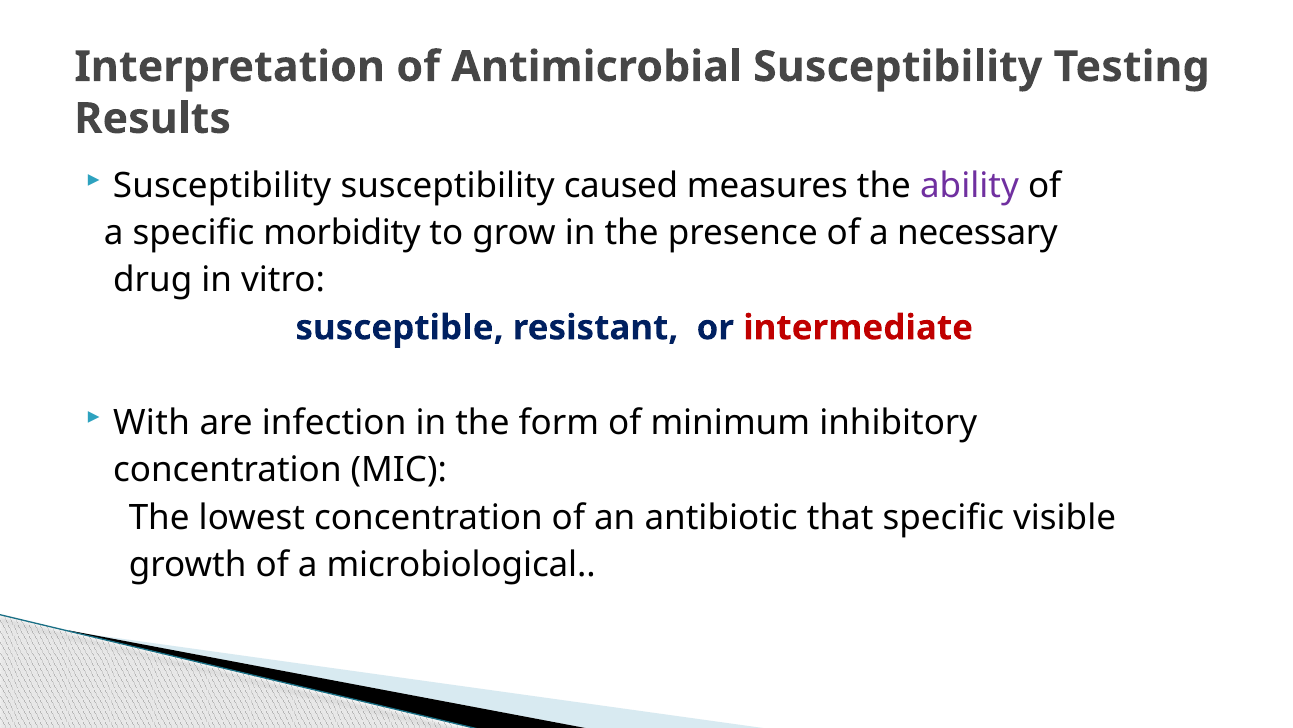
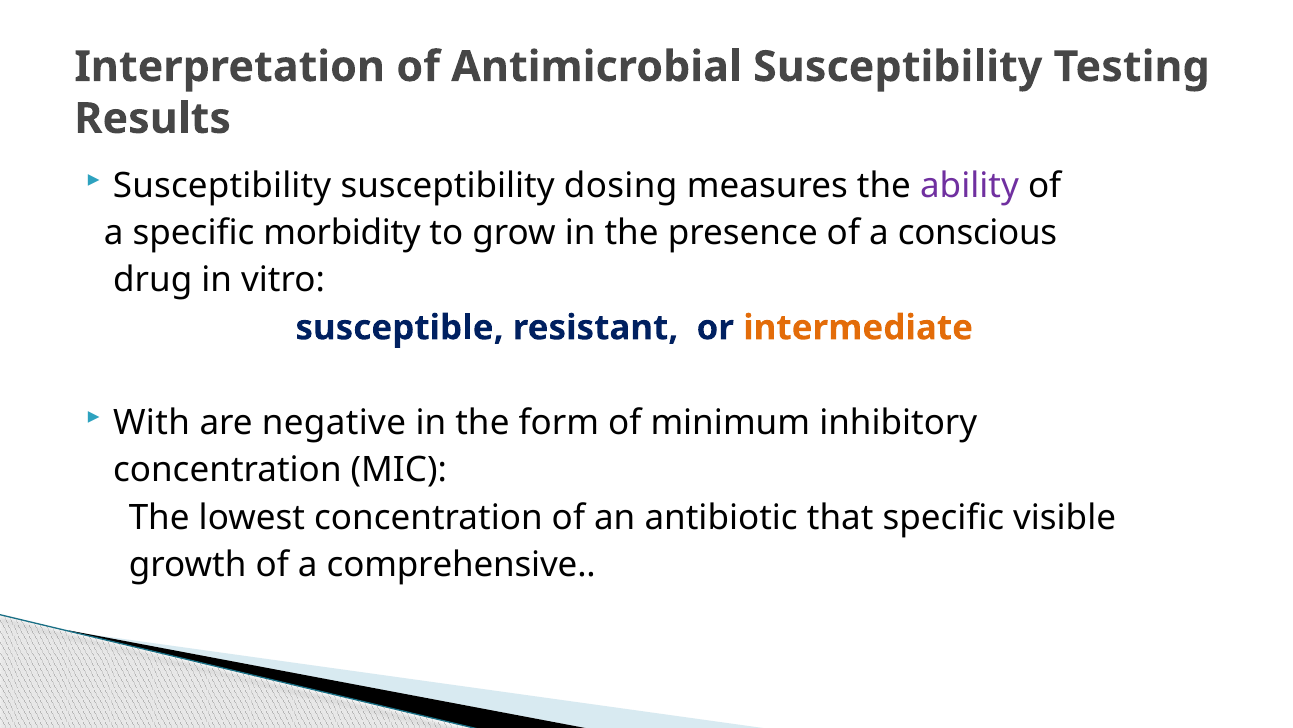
caused: caused -> dosing
necessary: necessary -> conscious
intermediate colour: red -> orange
infection: infection -> negative
microbiological: microbiological -> comprehensive
